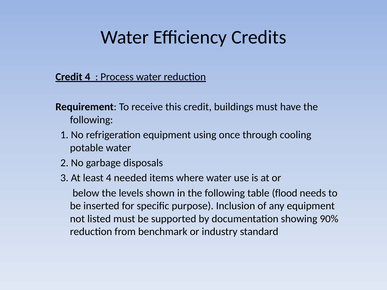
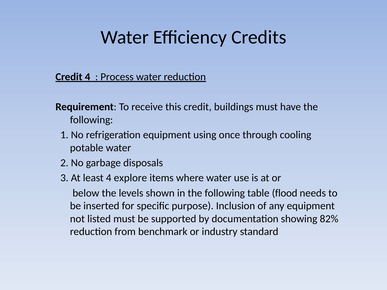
needed: needed -> explore
90%: 90% -> 82%
